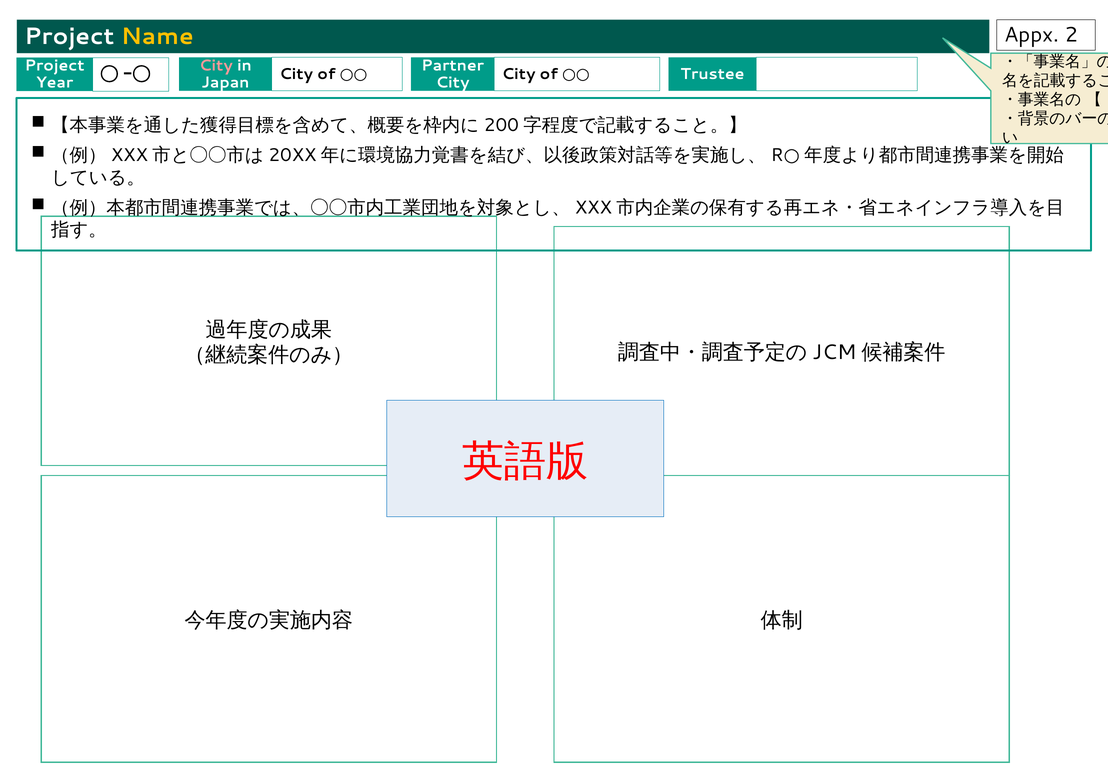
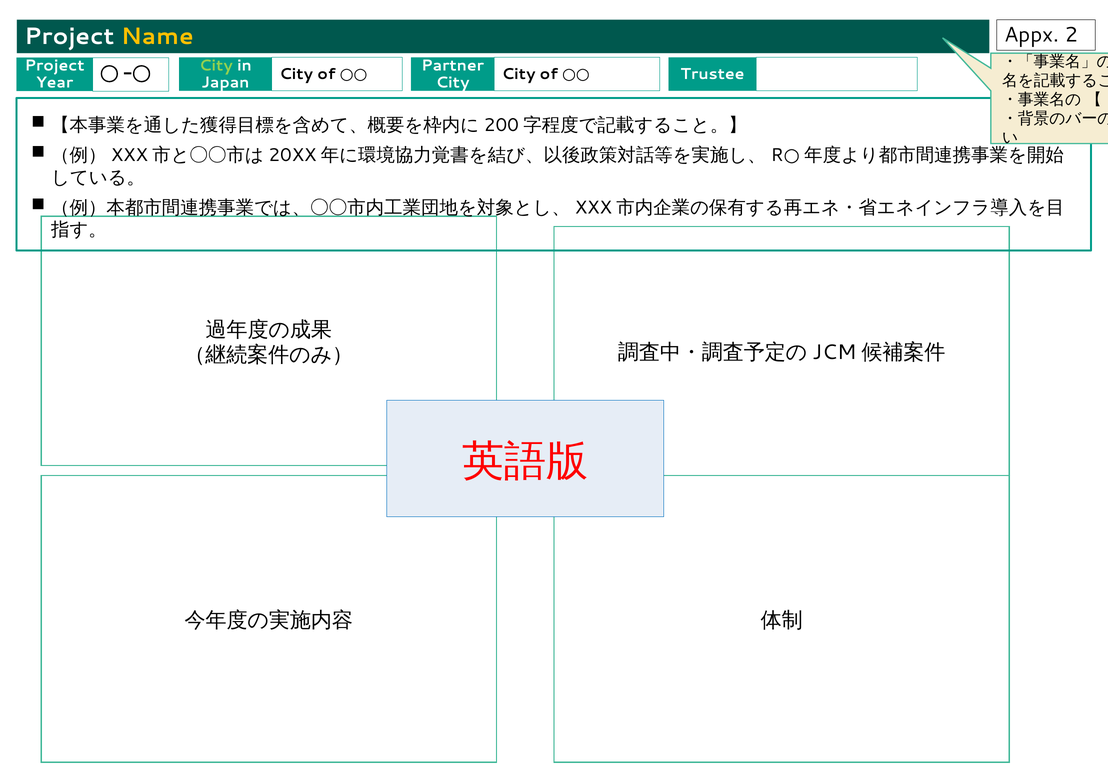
City at (216, 66) colour: pink -> light green
